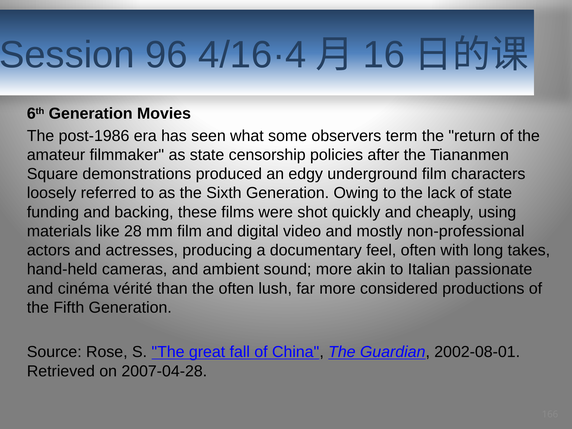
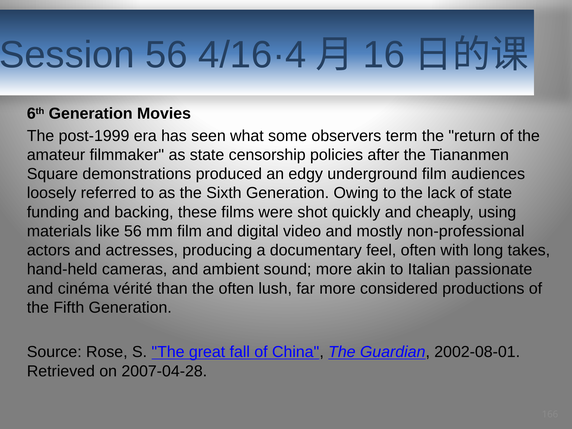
96 at (167, 55): 96 -> 56
post-1986: post-1986 -> post-1999
characters: characters -> audiences
like 28: 28 -> 56
